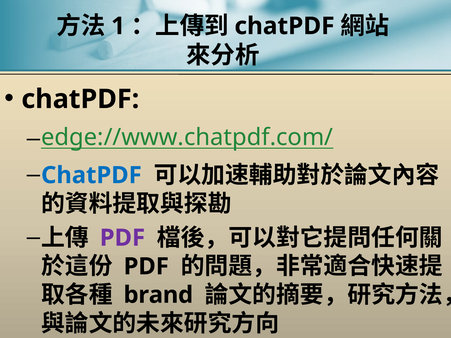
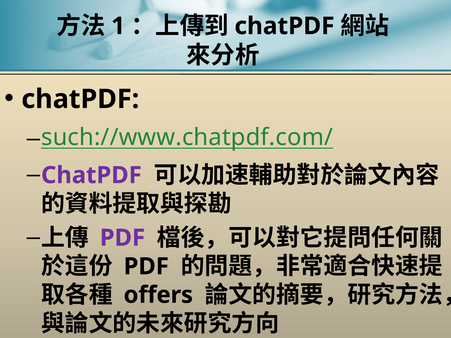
edge://www.chatpdf.com/: edge://www.chatpdf.com/ -> such://www.chatpdf.com/
ChatPDF at (91, 175) colour: blue -> purple
brand: brand -> offers
